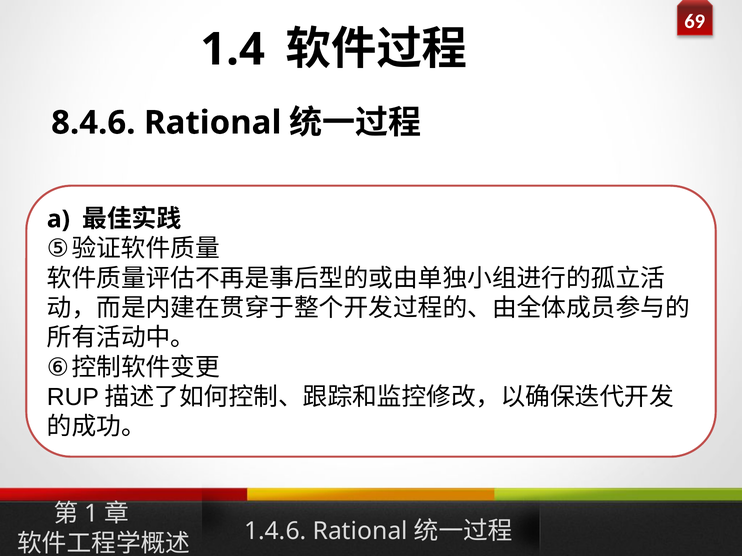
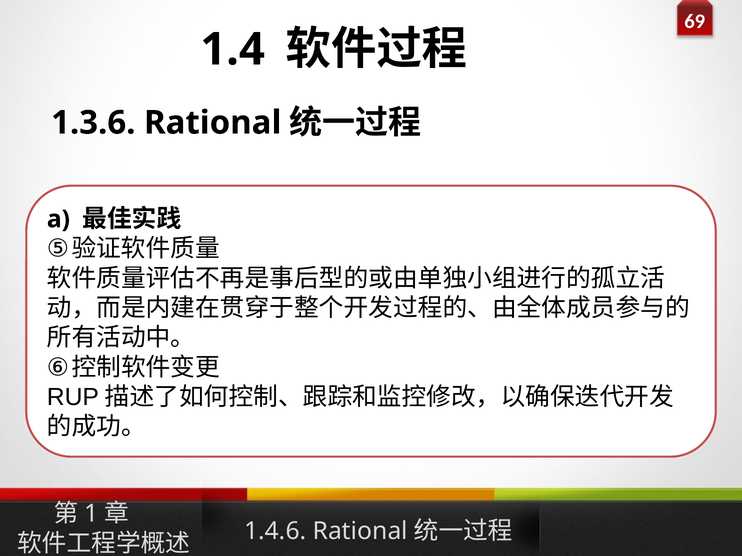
8.4.6: 8.4.6 -> 1.3.6
